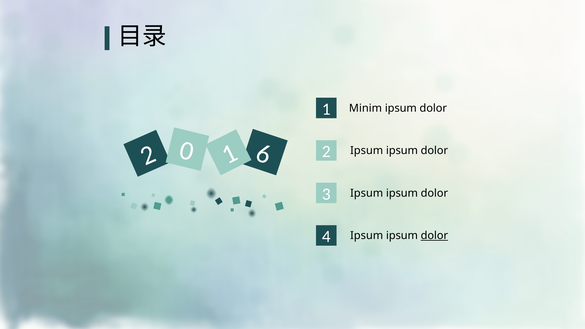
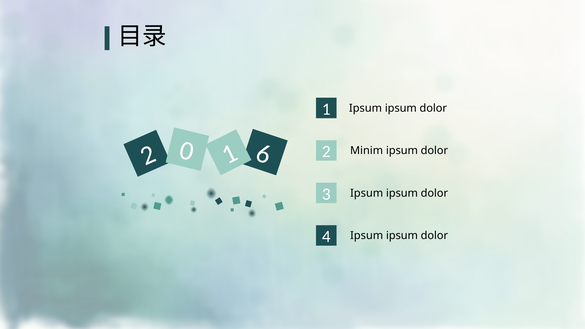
Minim at (365, 108): Minim -> Ipsum
Ipsum at (367, 151): Ipsum -> Minim
dolor at (434, 236) underline: present -> none
